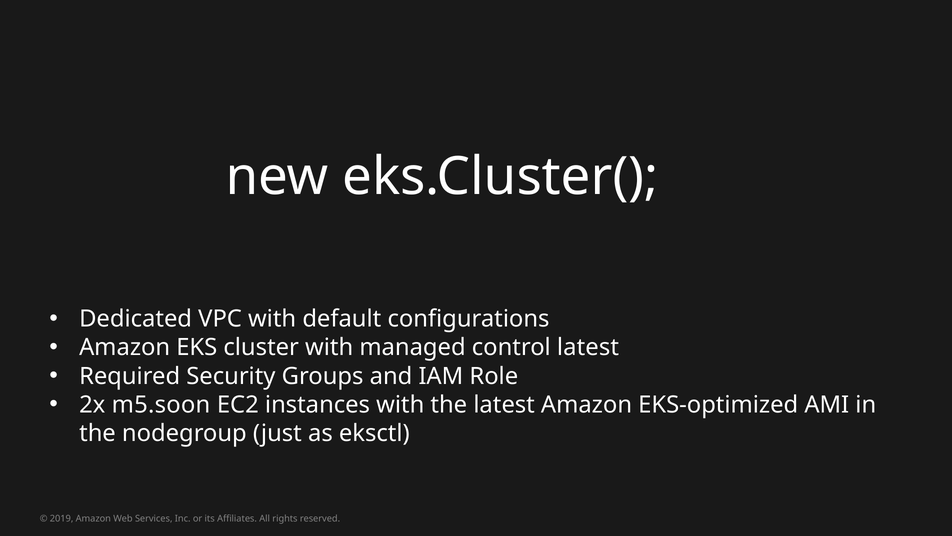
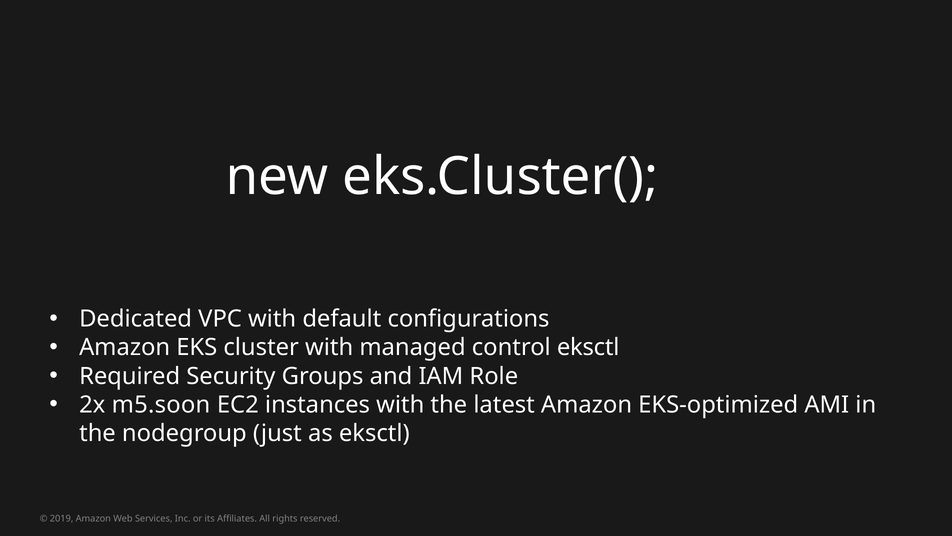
control latest: latest -> eksctl
